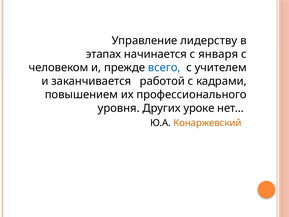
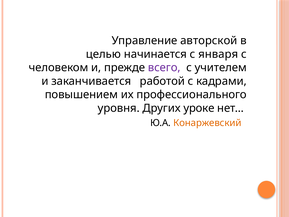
лидерству: лидерству -> авторской
этапах: этапах -> целью
всего colour: blue -> purple
